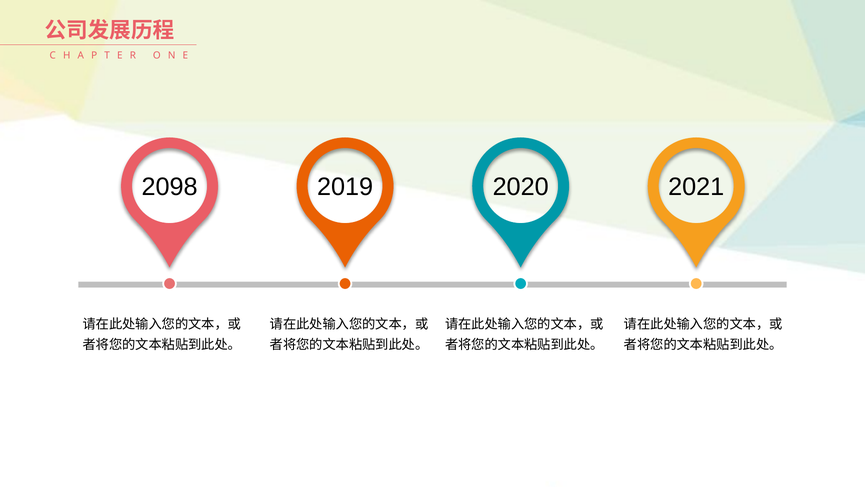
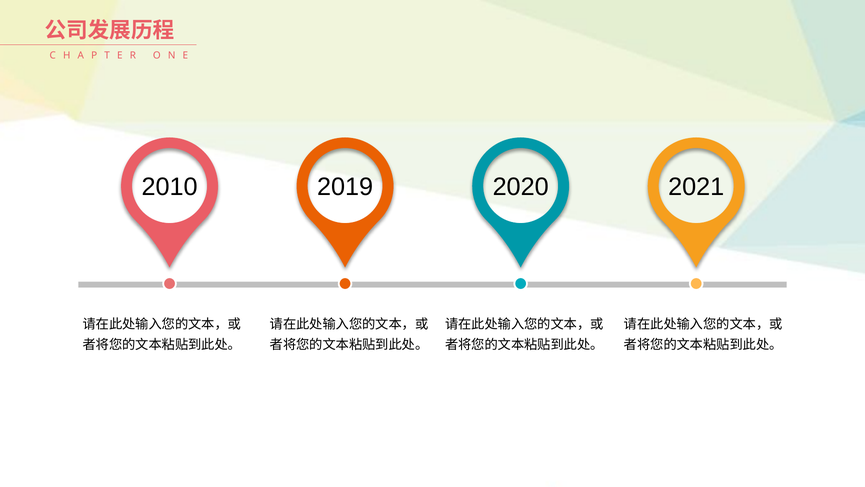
2098: 2098 -> 2010
